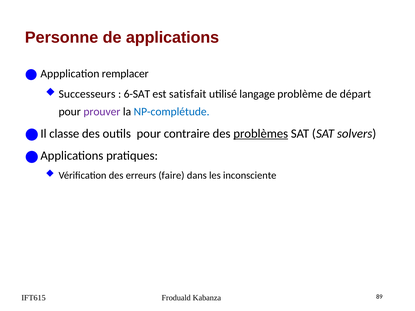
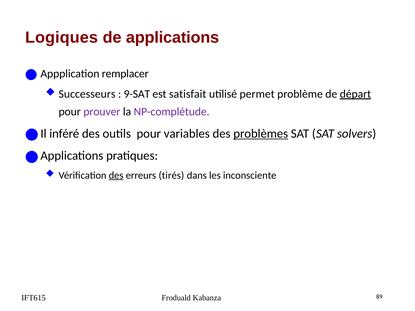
Personne: Personne -> Logiques
6-SAT: 6-SAT -> 9-SAT
langage: langage -> permet
départ underline: none -> present
NP-complétude colour: blue -> purple
classe: classe -> inféré
contraire: contraire -> variables
des at (116, 175) underline: none -> present
faire: faire -> tirés
